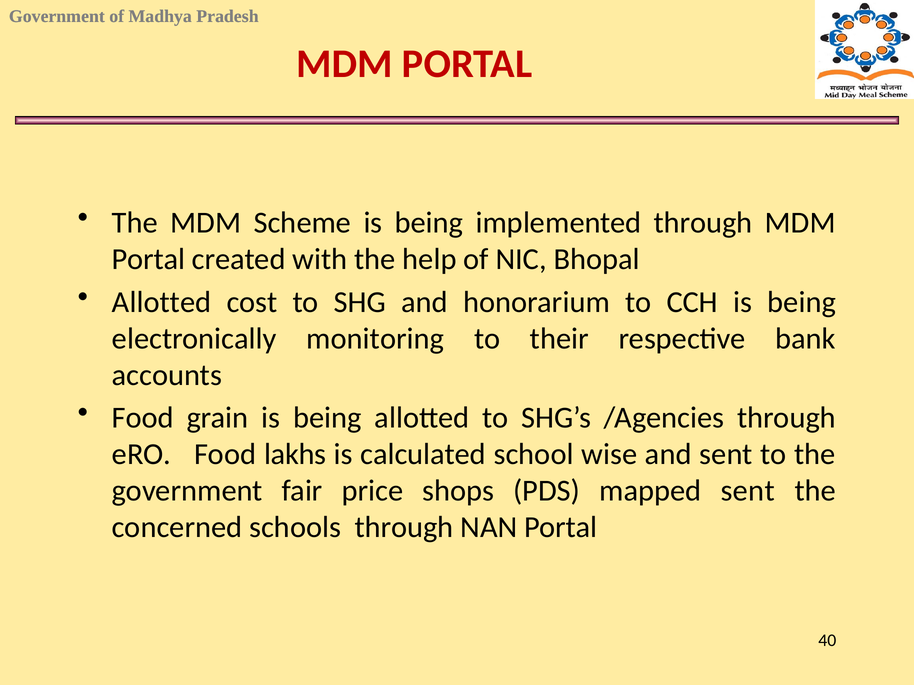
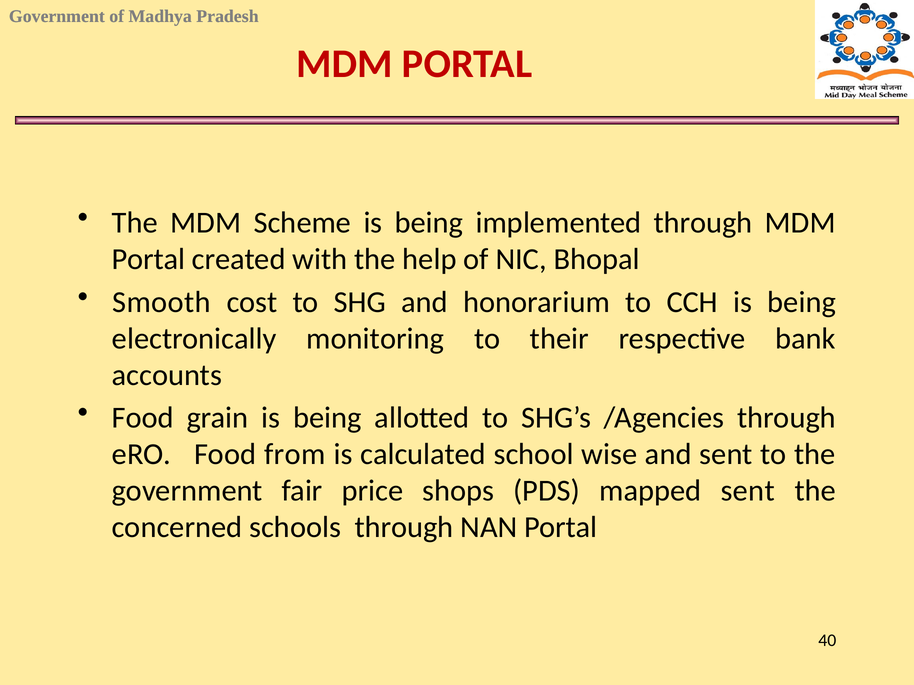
Allotted at (162, 302): Allotted -> Smooth
lakhs: lakhs -> from
